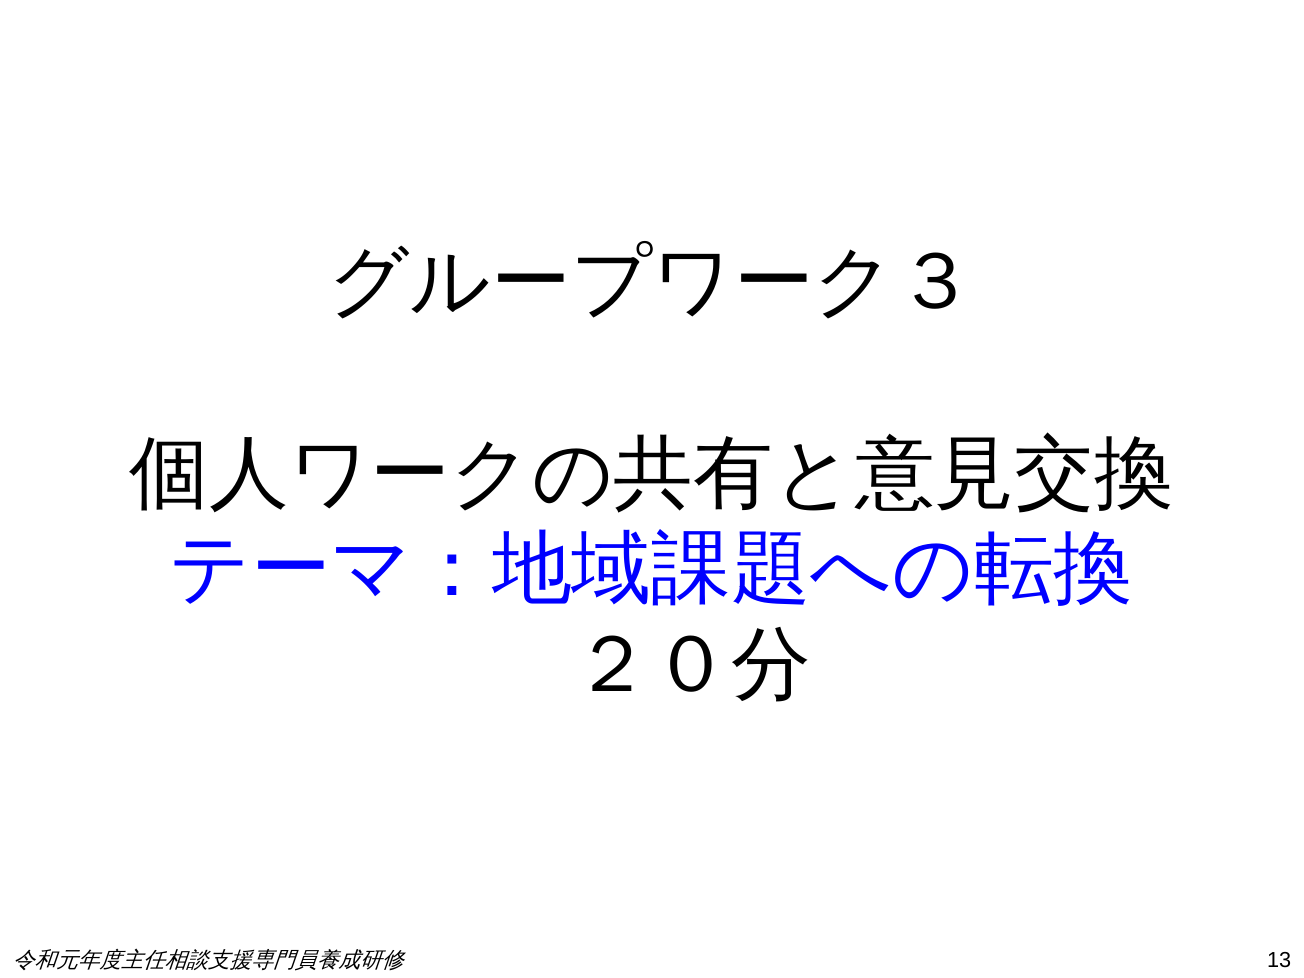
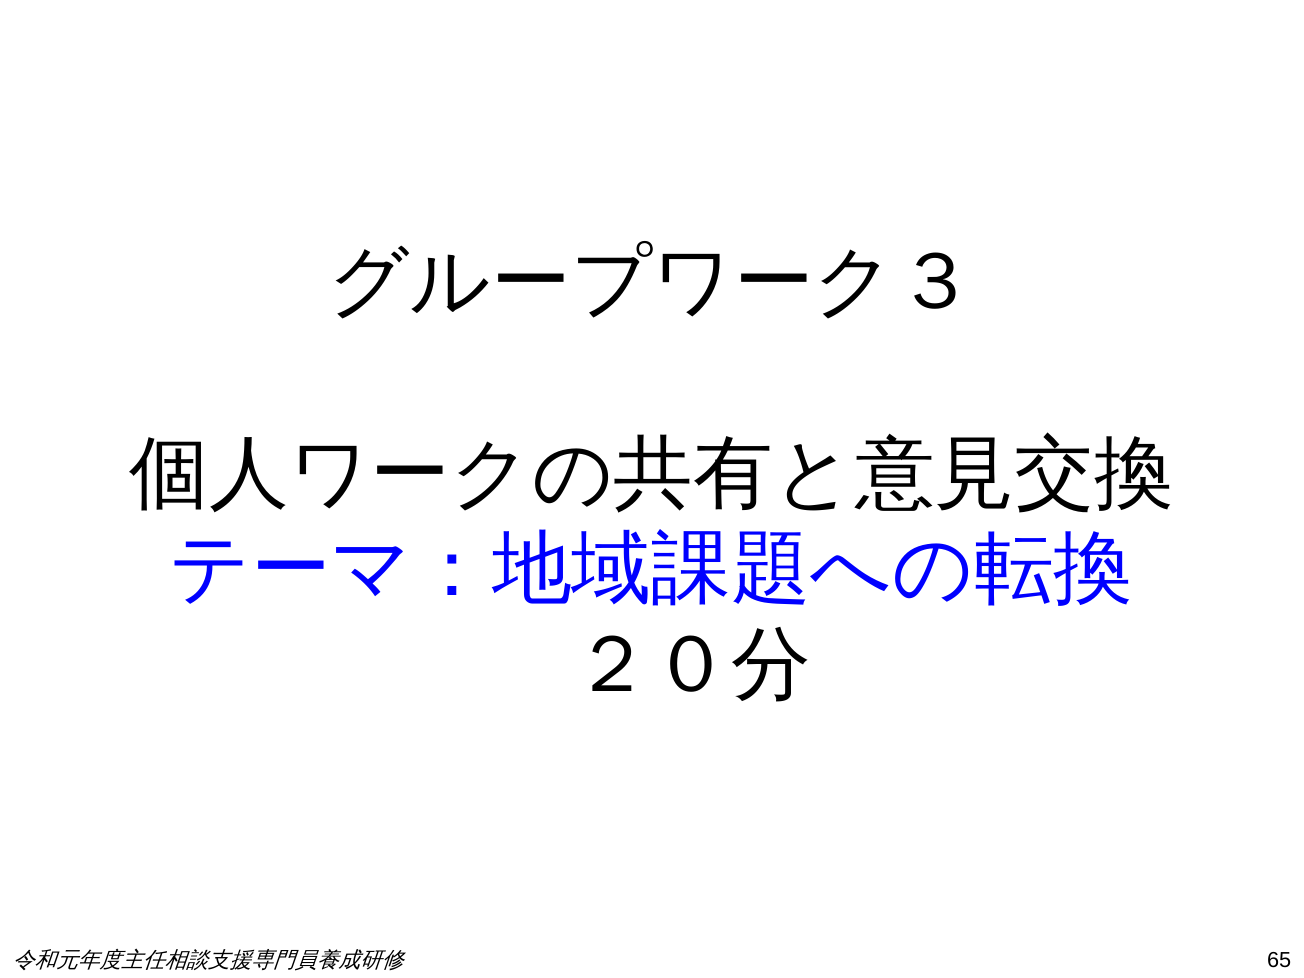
13: 13 -> 65
